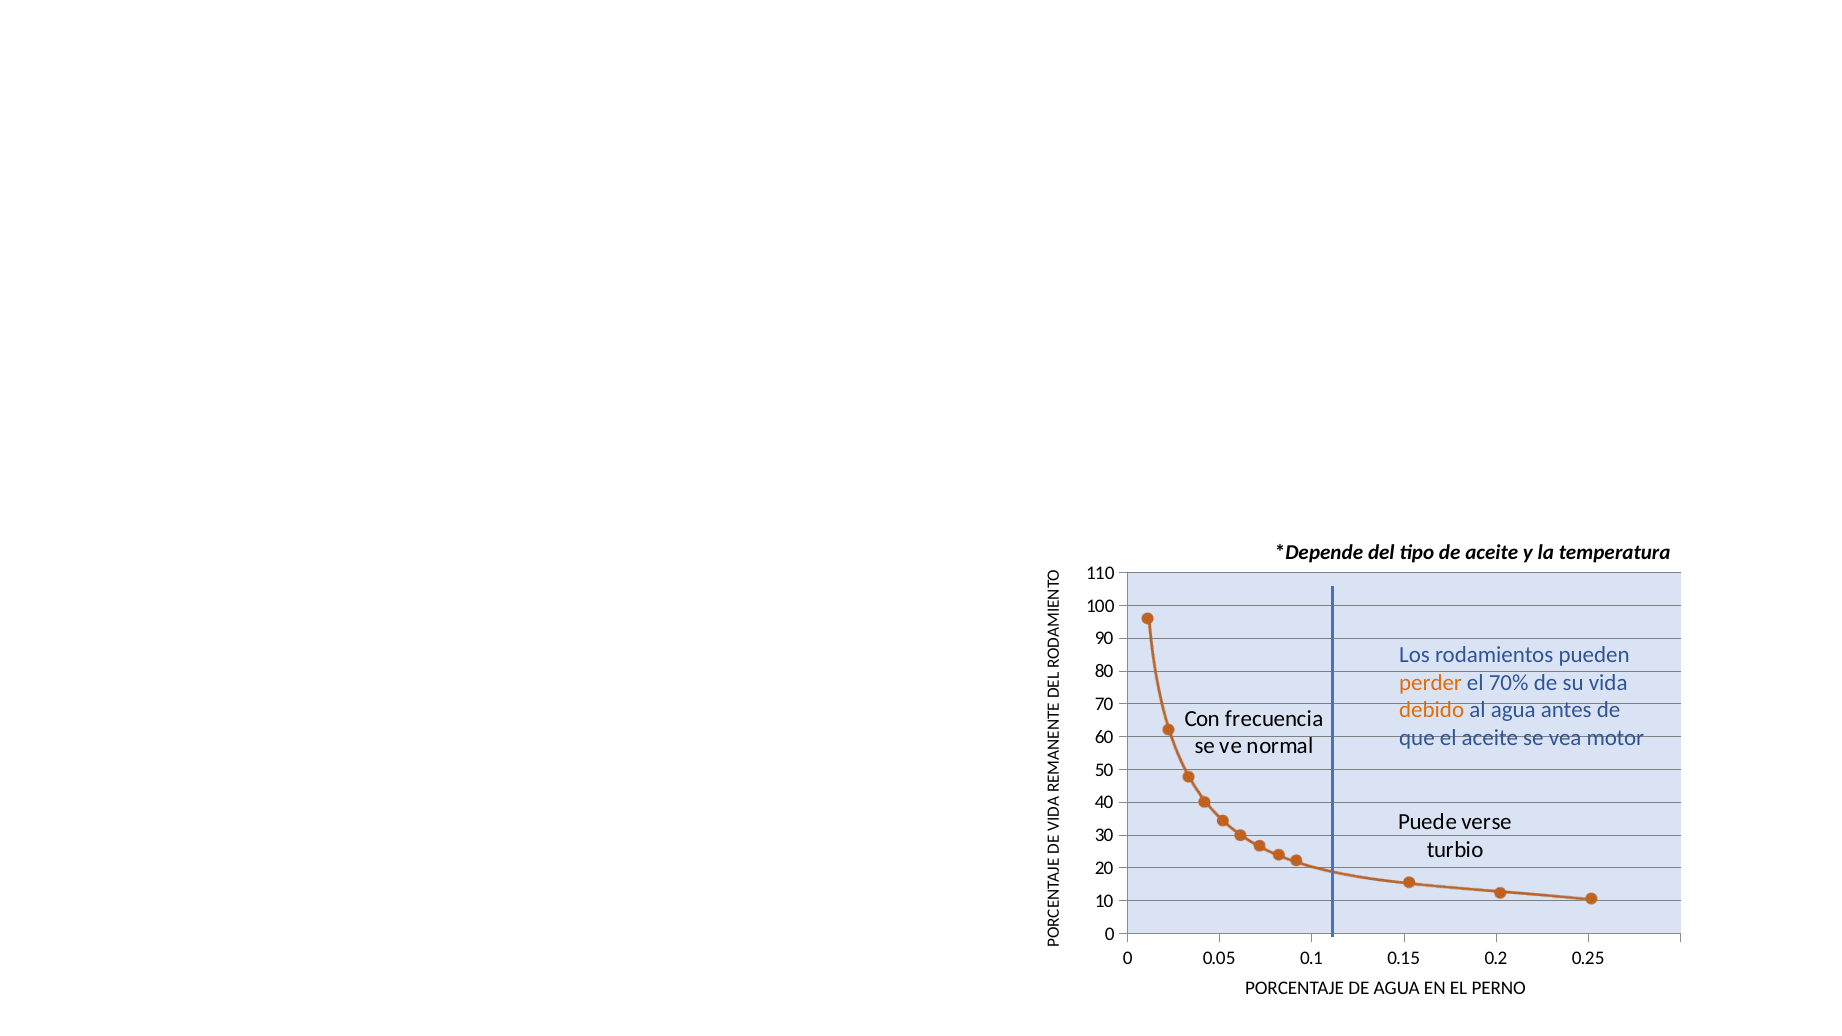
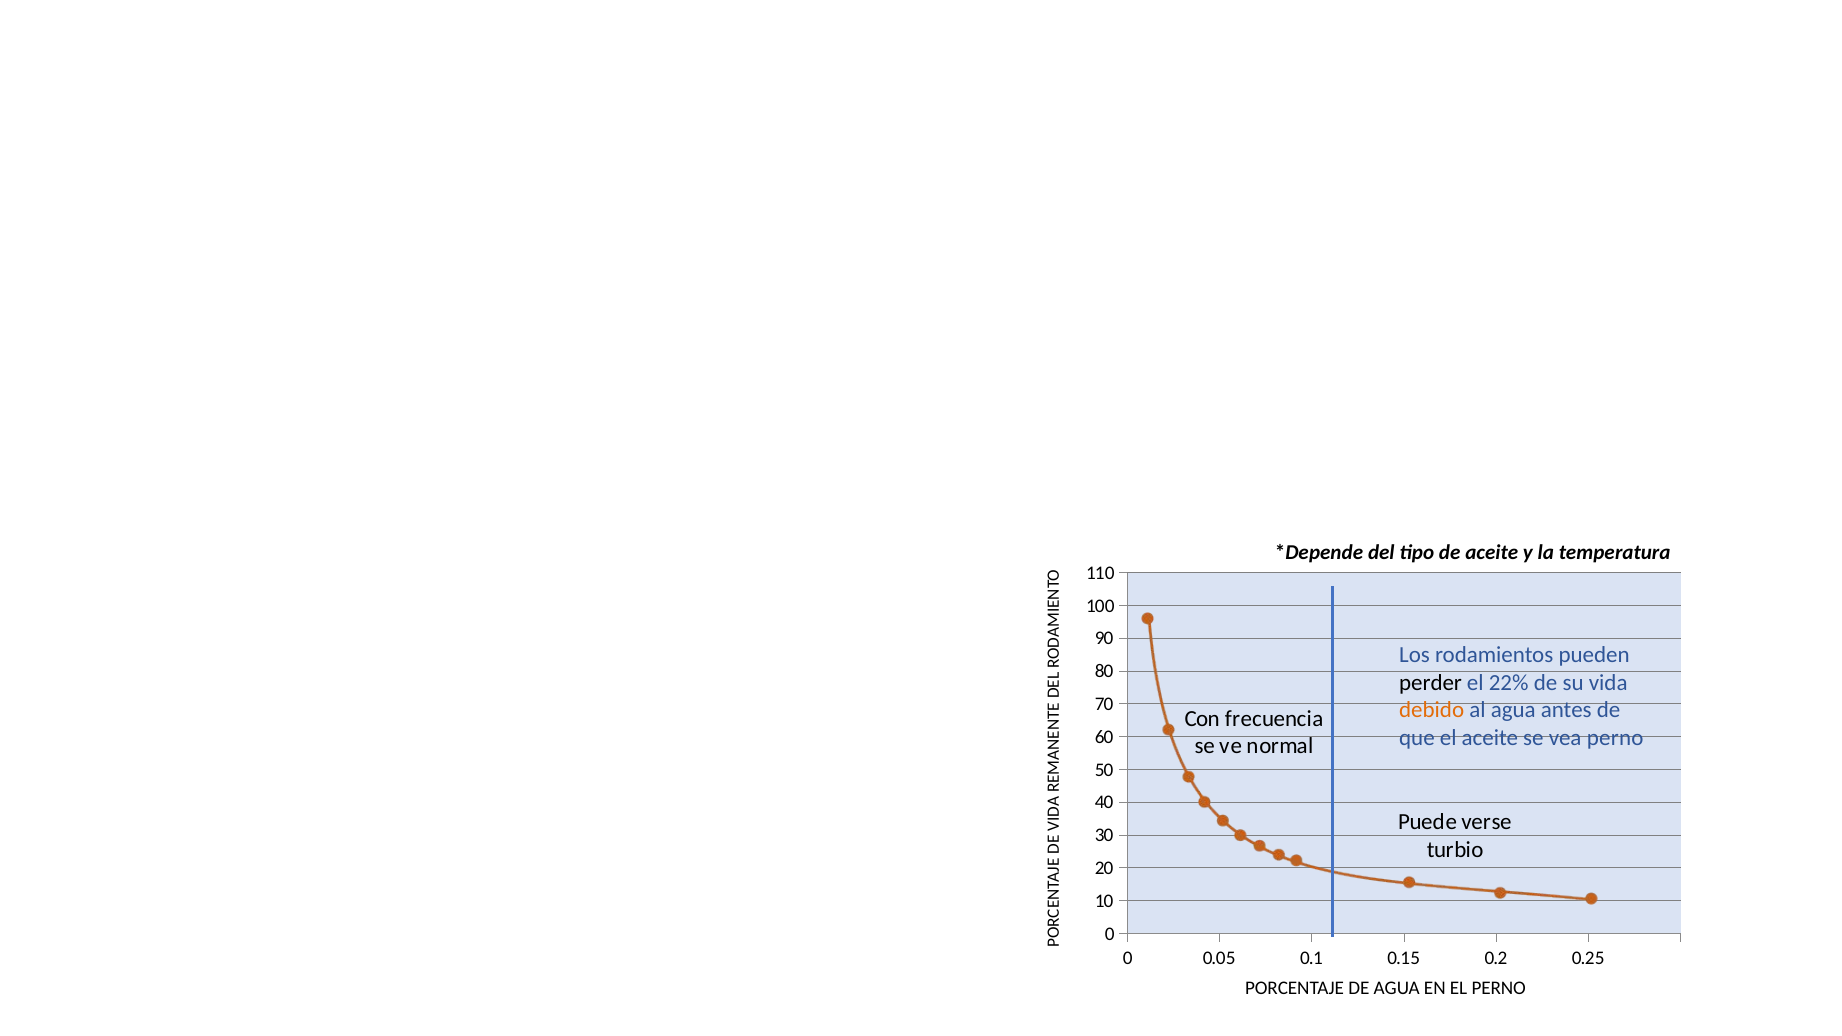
perder colour: orange -> black
70%: 70% -> 22%
vea motor: motor -> perno
